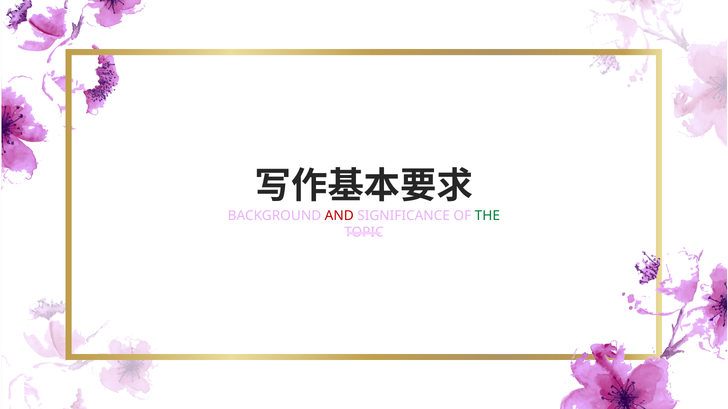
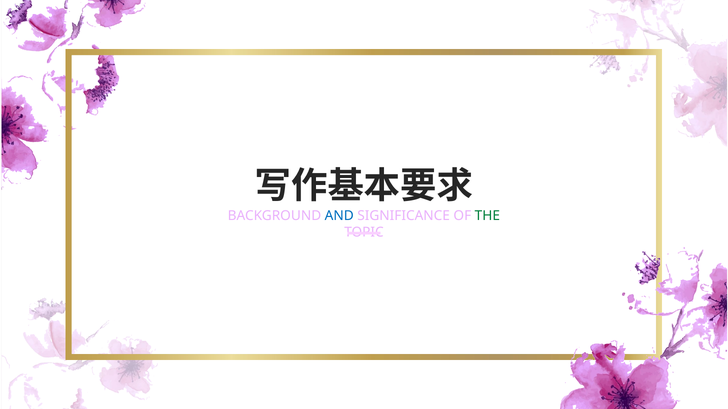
AND colour: red -> blue
